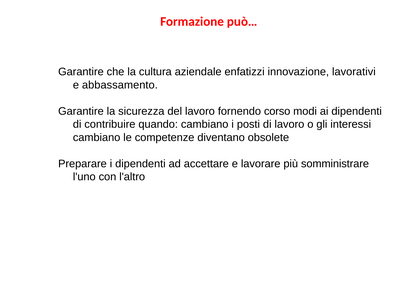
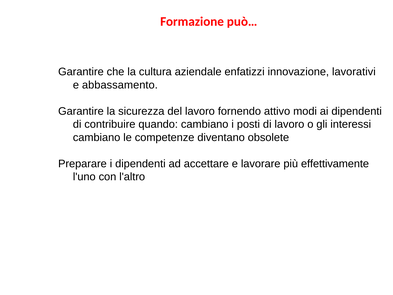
corso: corso -> attivo
somministrare: somministrare -> effettivamente
